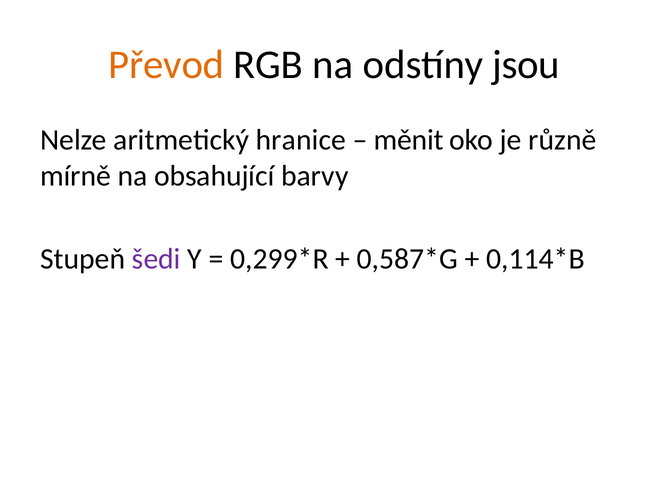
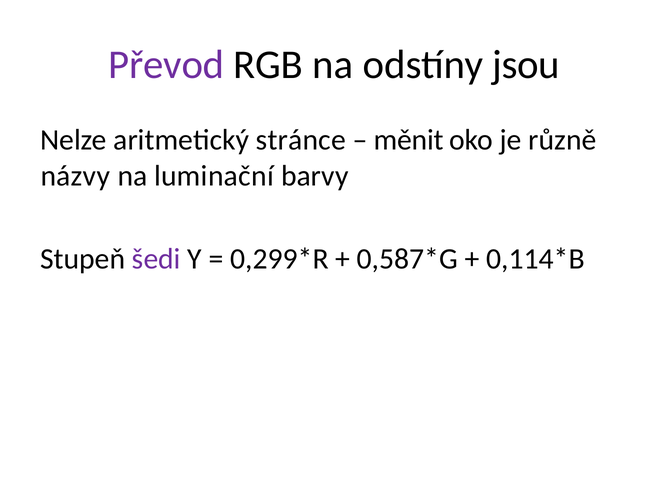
Převod colour: orange -> purple
hranice: hranice -> stránce
mírně: mírně -> názvy
obsahující: obsahující -> luminační
